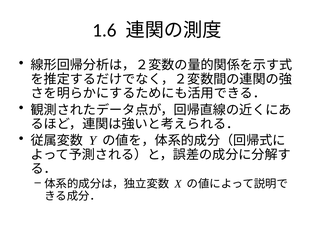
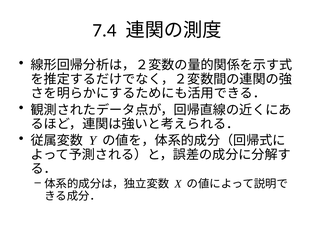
1.6: 1.6 -> 7.4
